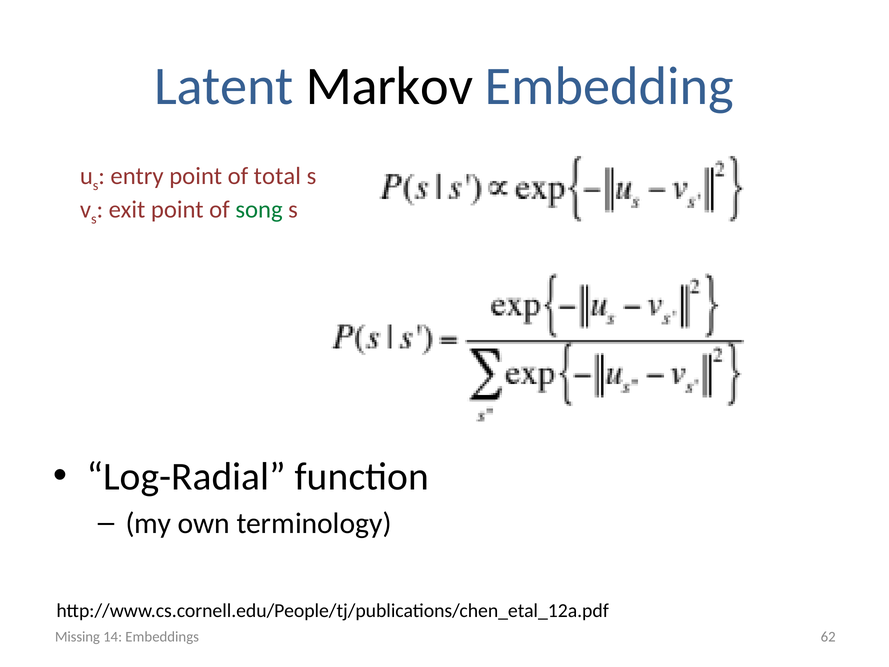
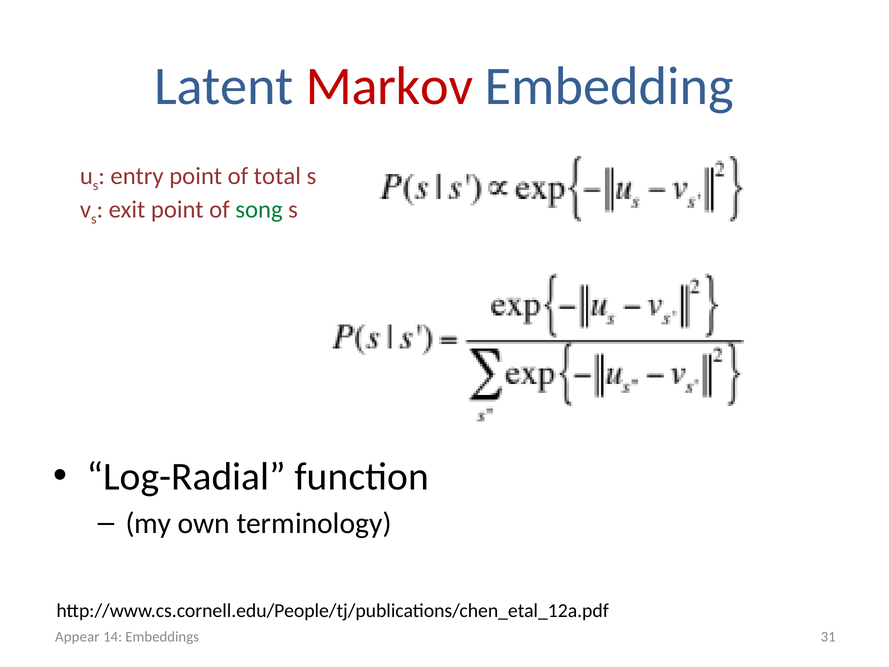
Markov colour: black -> red
Missing: Missing -> Appear
62: 62 -> 31
